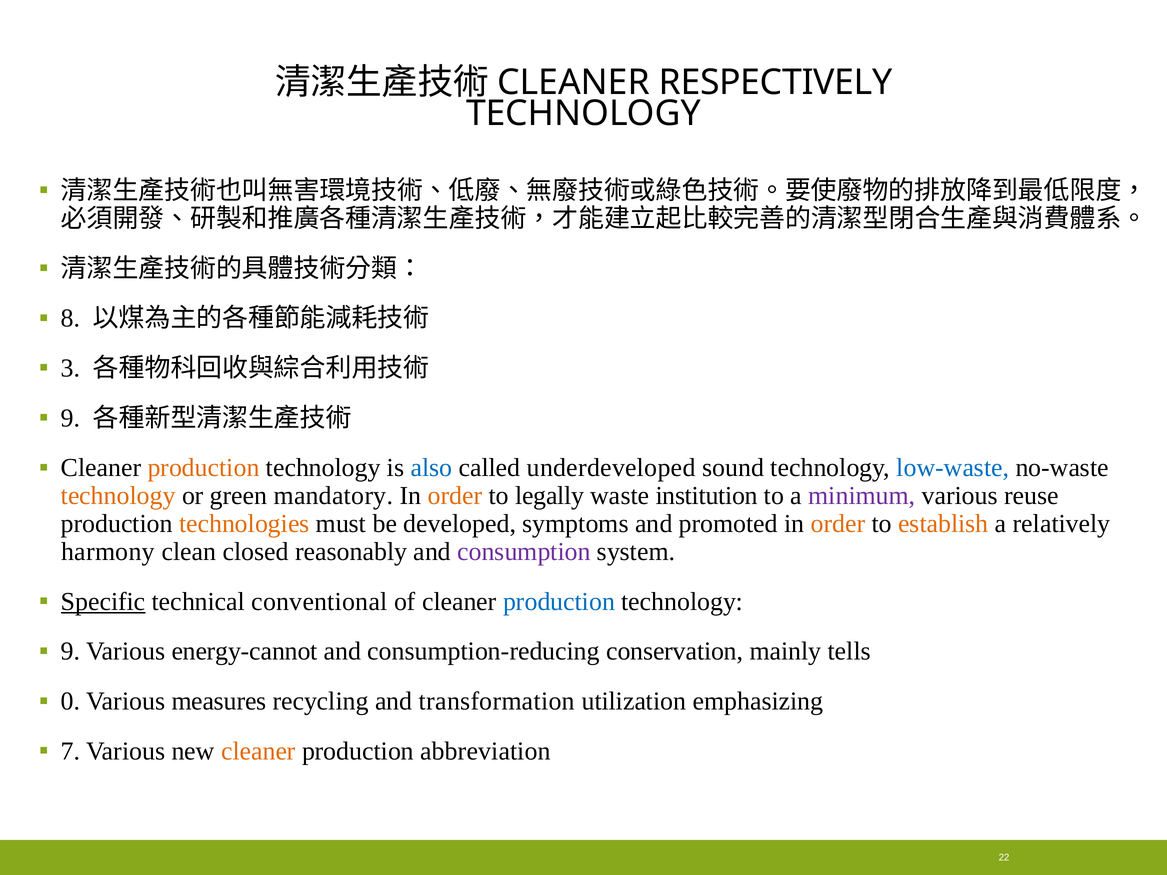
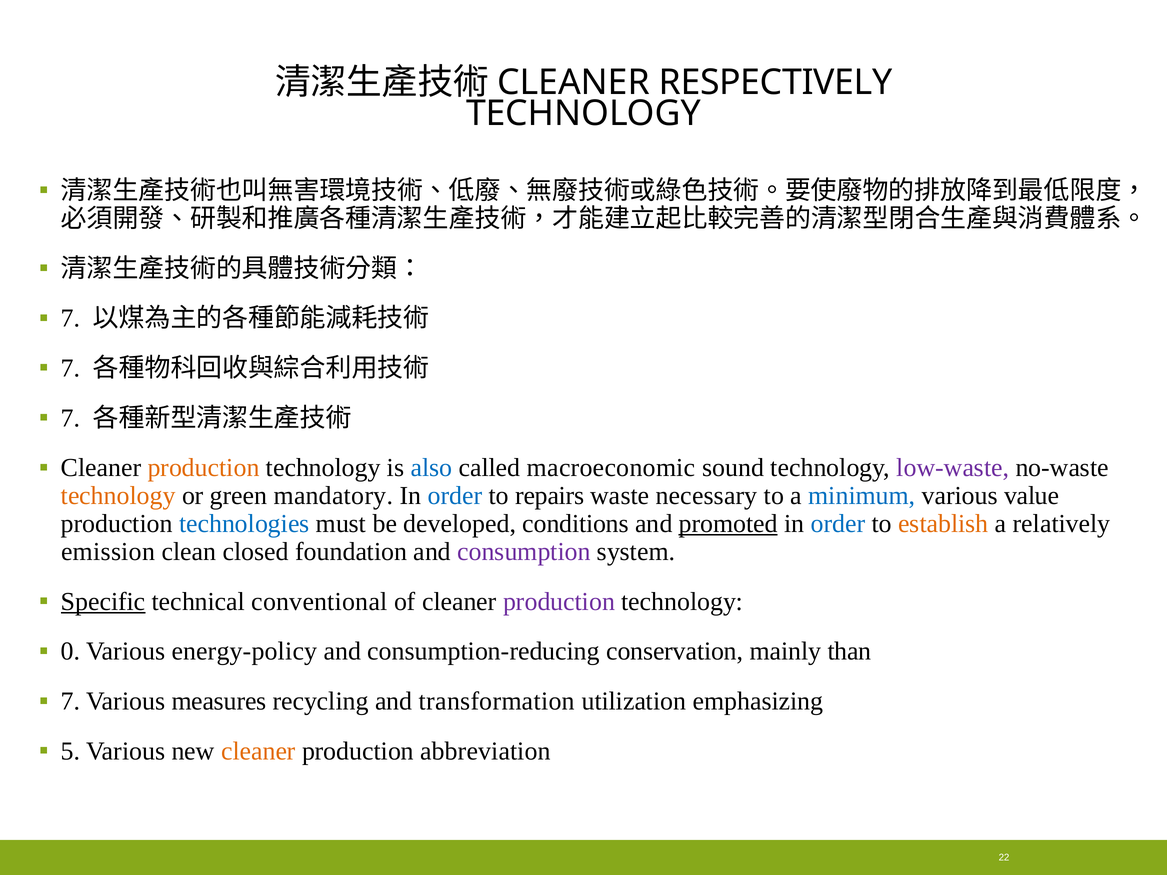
8 at (71, 318): 8 -> 7
3 at (71, 368): 3 -> 7
9 at (71, 418): 9 -> 7
underdeveloped: underdeveloped -> macroeconomic
low-waste colour: blue -> purple
order at (455, 496) colour: orange -> blue
legally: legally -> repairs
institution: institution -> necessary
minimum colour: purple -> blue
reuse: reuse -> value
technologies colour: orange -> blue
symptoms: symptoms -> conditions
promoted underline: none -> present
order at (838, 524) colour: orange -> blue
harmony: harmony -> emission
reasonably: reasonably -> foundation
production at (559, 602) colour: blue -> purple
9 at (71, 652): 9 -> 0
energy-cannot: energy-cannot -> energy-policy
tells: tells -> than
0 at (71, 701): 0 -> 7
7: 7 -> 5
